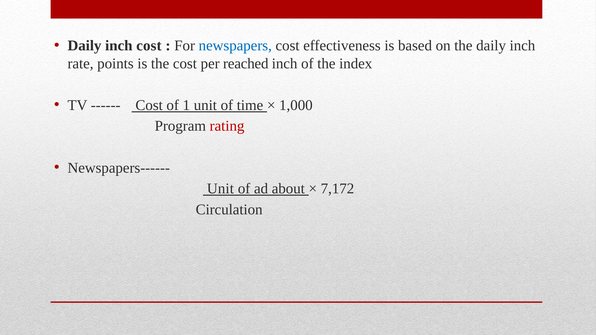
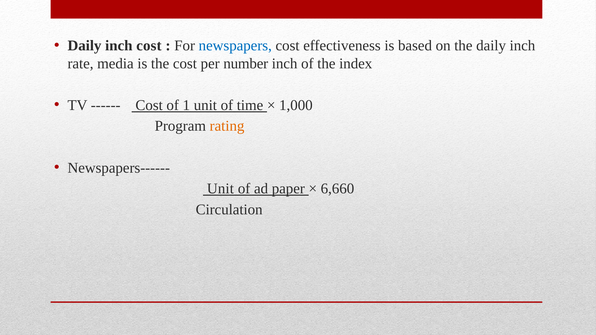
points: points -> media
reached: reached -> number
rating colour: red -> orange
about: about -> paper
7,172: 7,172 -> 6,660
